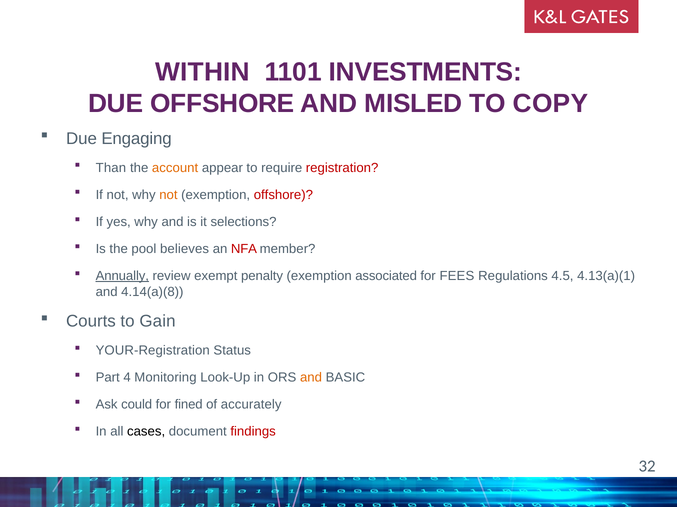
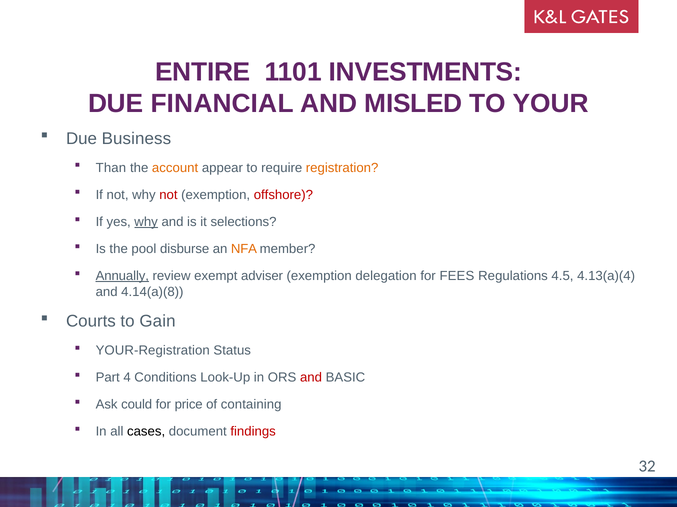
WITHIN: WITHIN -> ENTIRE
DUE OFFSHORE: OFFSHORE -> FINANCIAL
COPY: COPY -> YOUR
Engaging: Engaging -> Business
registration colour: red -> orange
not at (168, 195) colour: orange -> red
why at (146, 222) underline: none -> present
believes: believes -> disburse
NFA colour: red -> orange
penalty: penalty -> adviser
associated: associated -> delegation
4.13(a)(1: 4.13(a)(1 -> 4.13(a)(4
Monitoring: Monitoring -> Conditions
and at (311, 378) colour: orange -> red
fined: fined -> price
accurately: accurately -> containing
